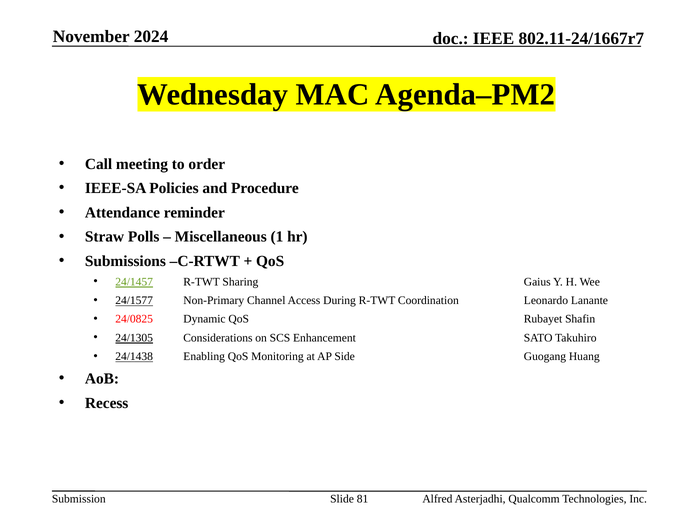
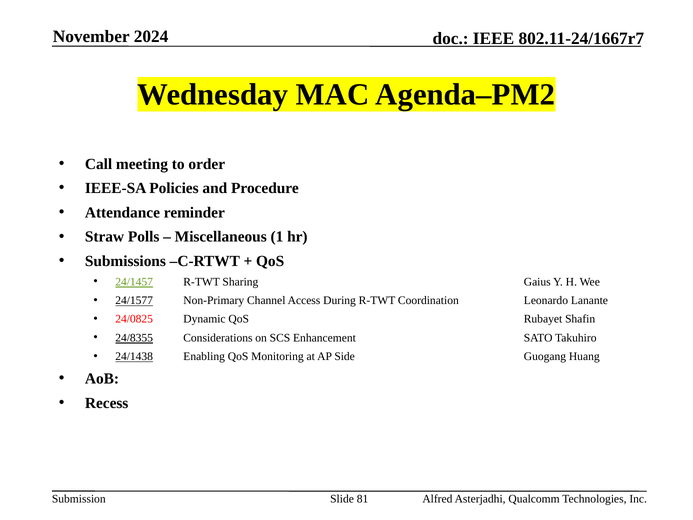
24/1305: 24/1305 -> 24/8355
